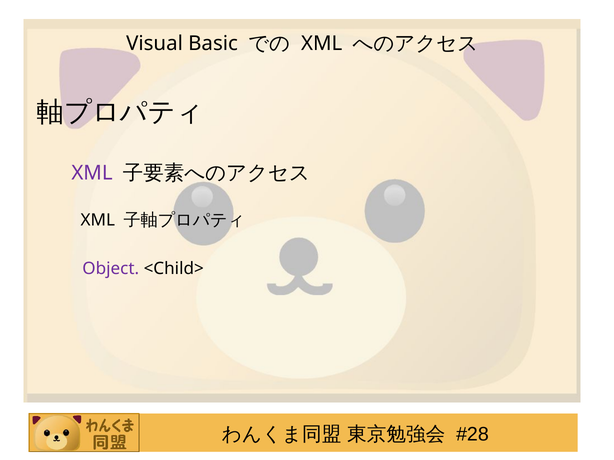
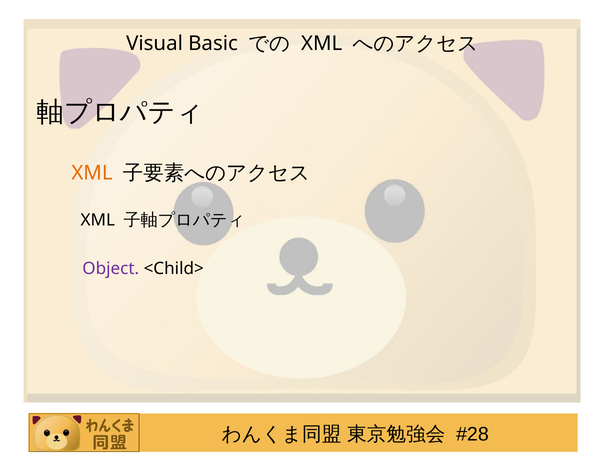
XML at (92, 173) colour: purple -> orange
